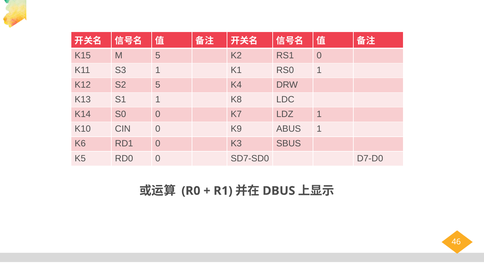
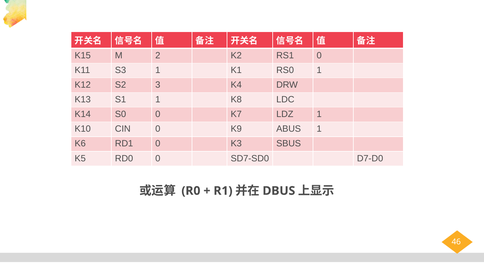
M 5: 5 -> 2
S2 5: 5 -> 3
